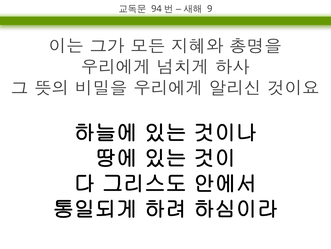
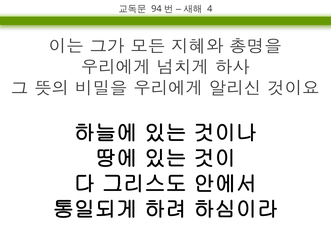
9: 9 -> 4
